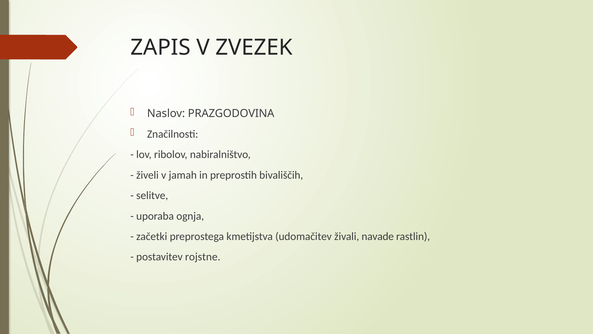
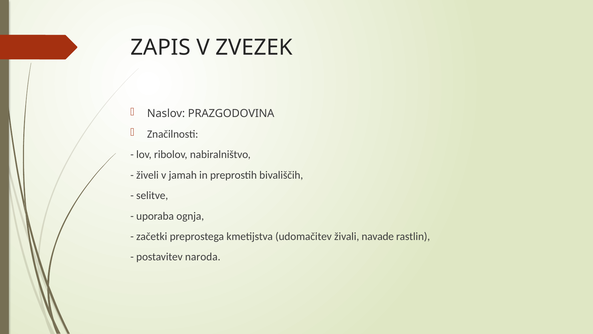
rojstne: rojstne -> naroda
